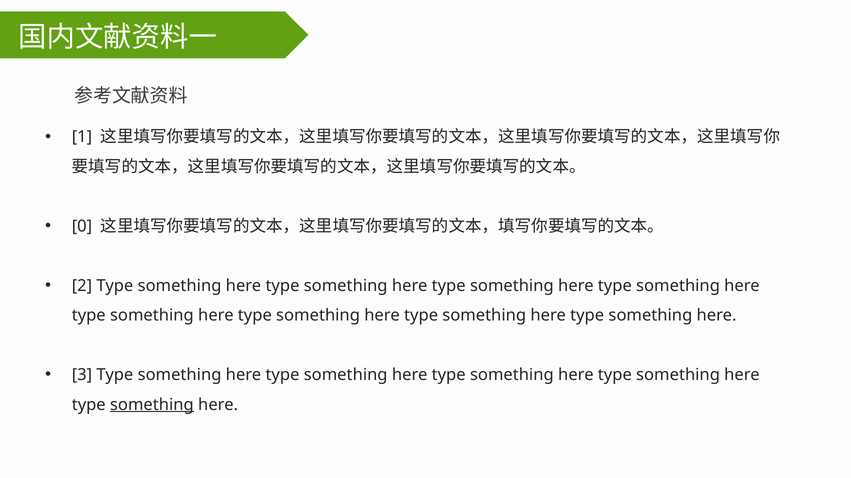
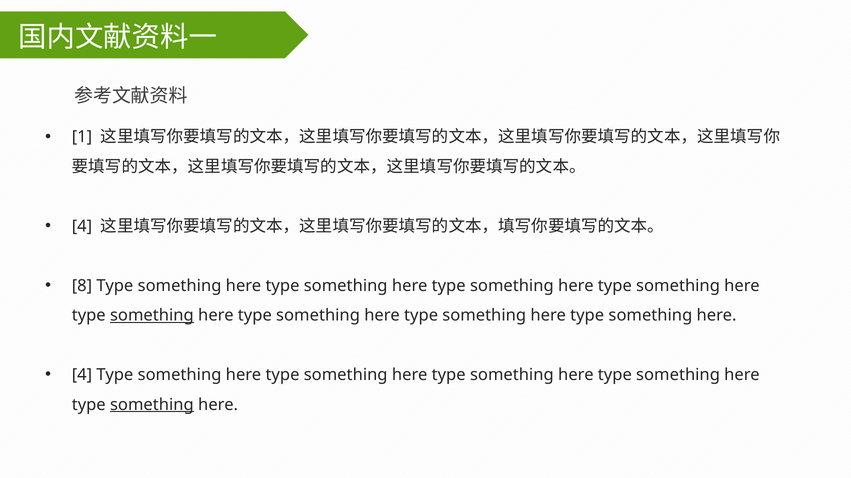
0 at (82, 227): 0 -> 4
2: 2 -> 8
something at (152, 316) underline: none -> present
3 at (82, 375): 3 -> 4
